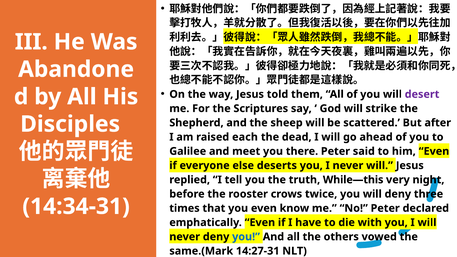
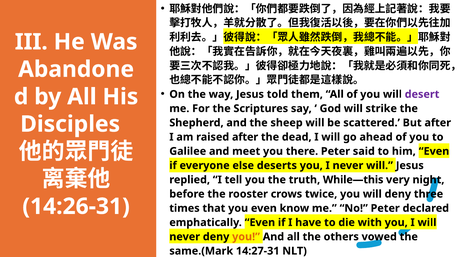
raised each: each -> after
14:34-31: 14:34-31 -> 14:26-31
you at (246, 237) colour: blue -> orange
